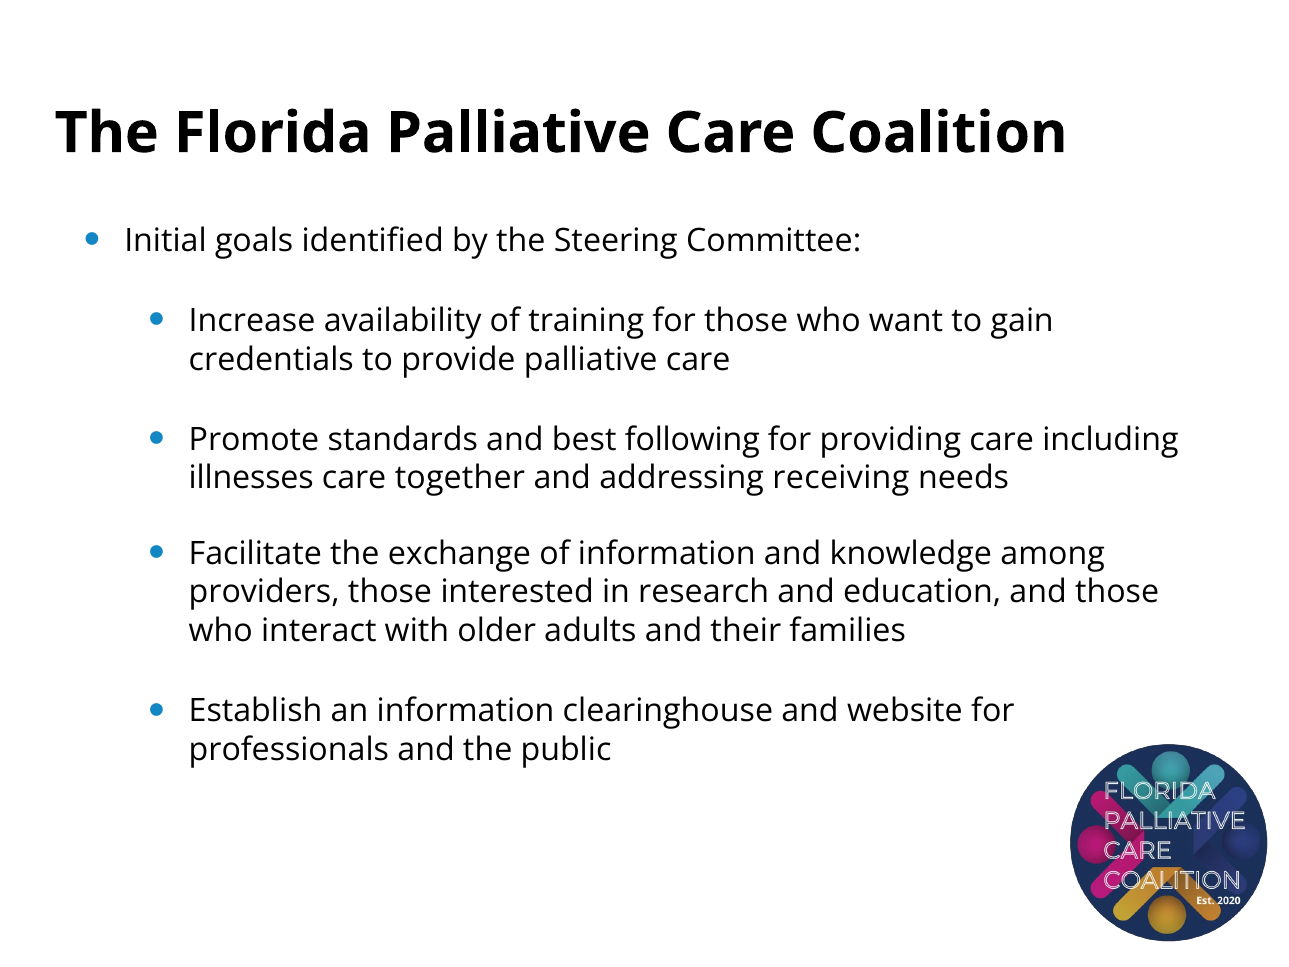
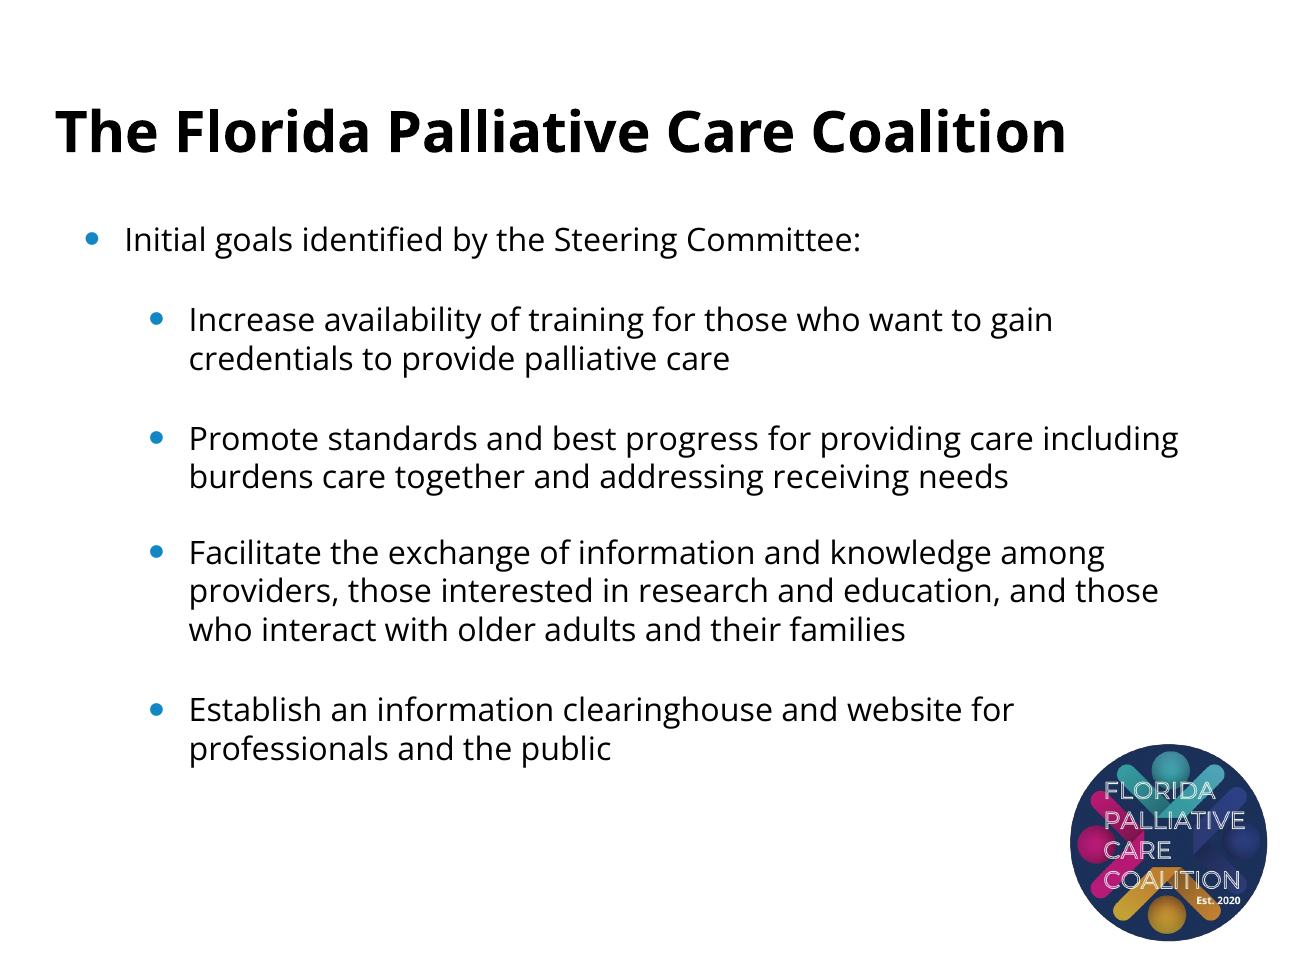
following: following -> progress
illnesses: illnesses -> burdens
